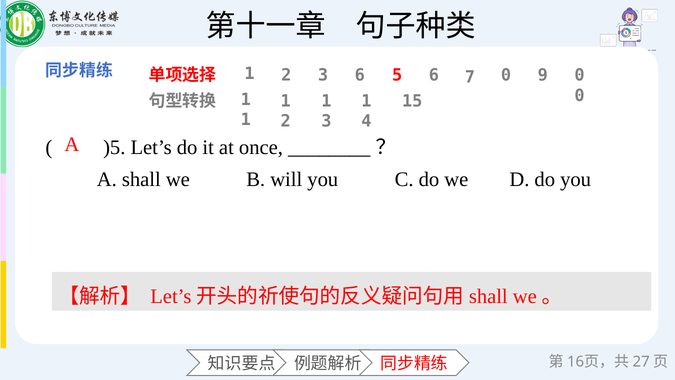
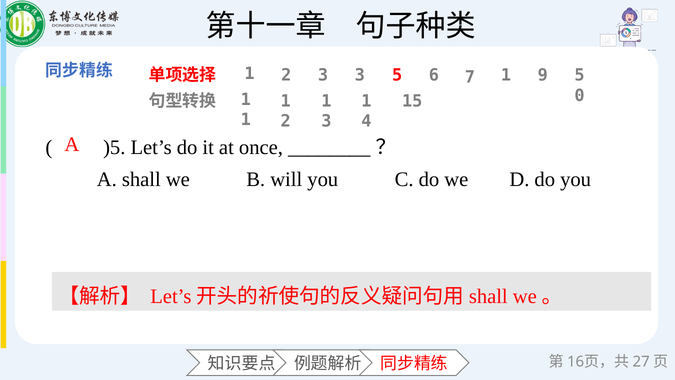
3 6: 6 -> 3
7 0: 0 -> 1
9 0: 0 -> 5
